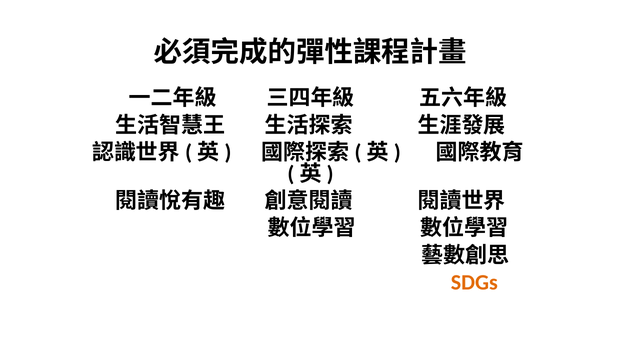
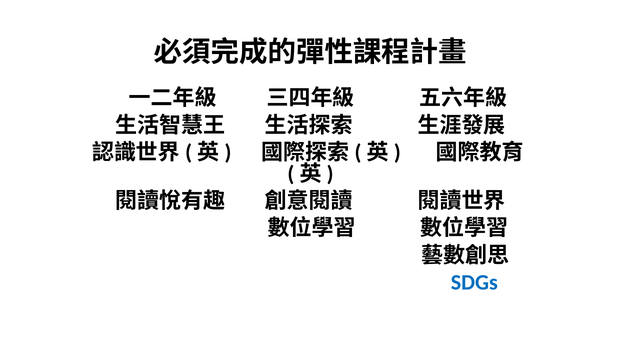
SDGs colour: orange -> blue
